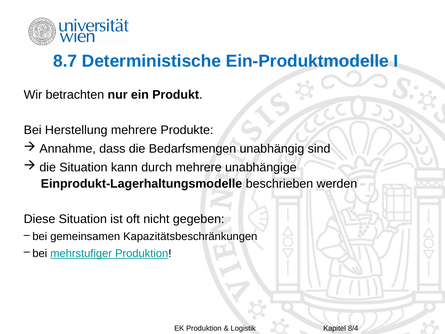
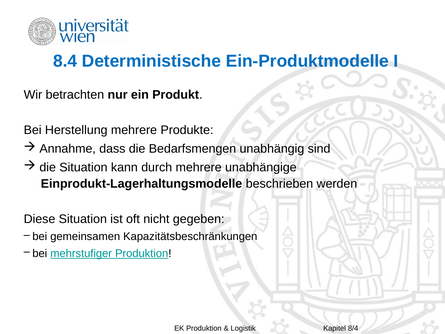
8.7: 8.7 -> 8.4
